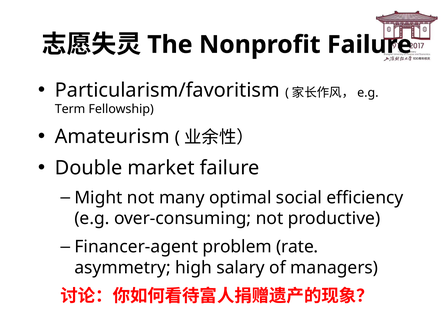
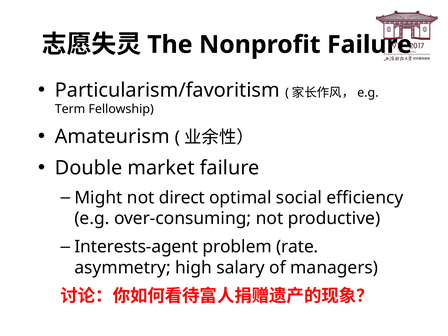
many: many -> direct
Financer-agent: Financer-agent -> Interests-agent
